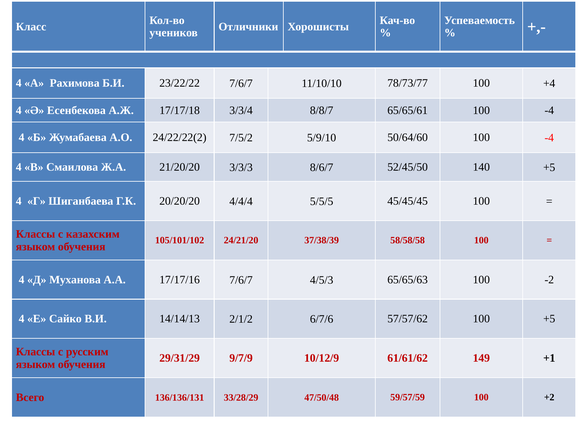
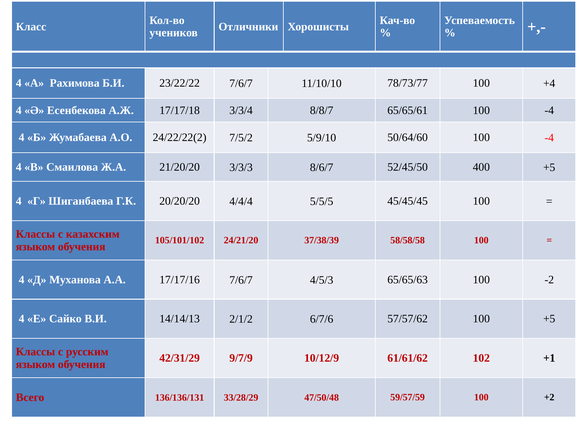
140: 140 -> 400
29/31/29: 29/31/29 -> 42/31/29
149: 149 -> 102
